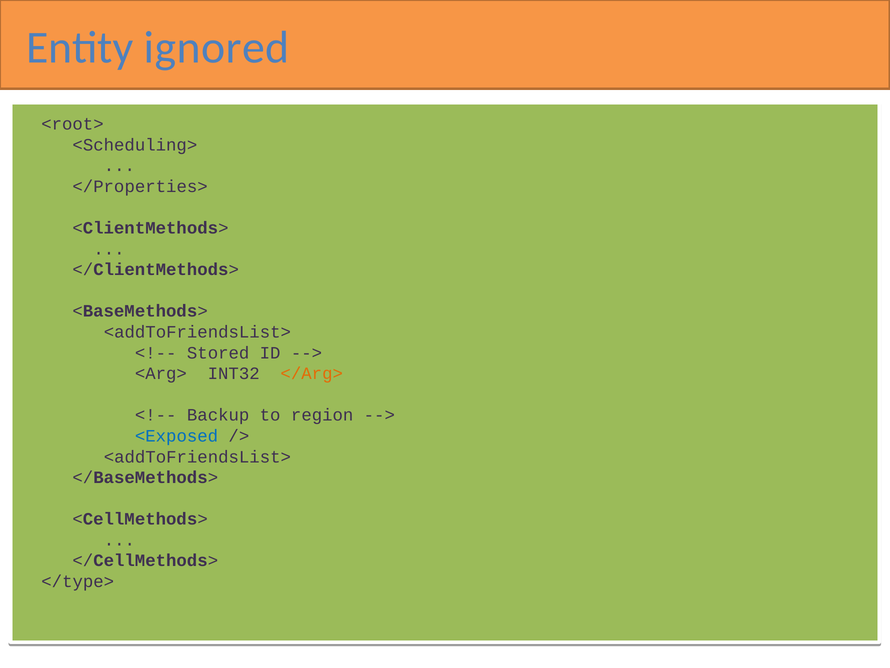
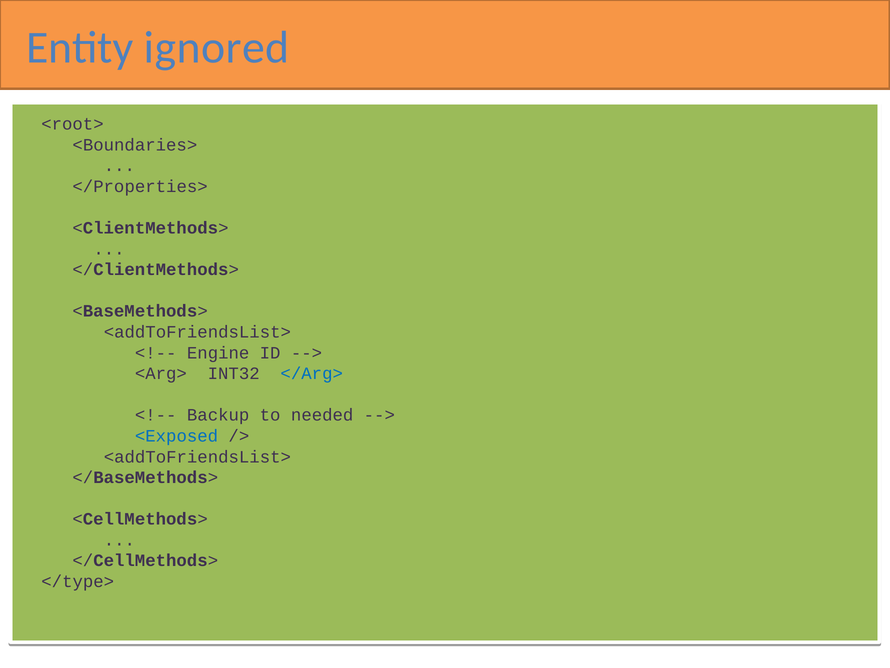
<Scheduling>: <Scheduling> -> <Boundaries>
Stored: Stored -> Engine
</Arg> colour: orange -> blue
region: region -> needed
